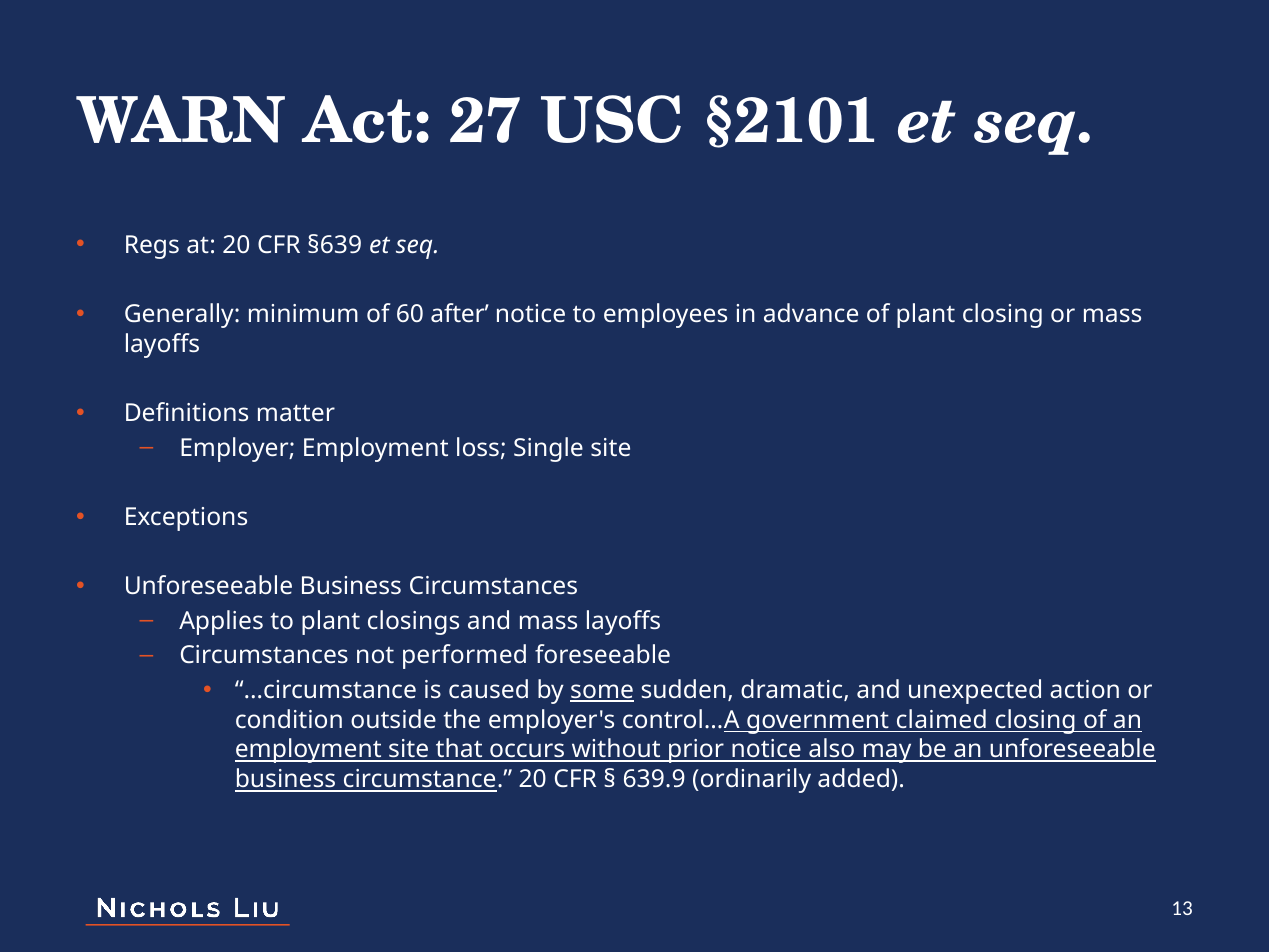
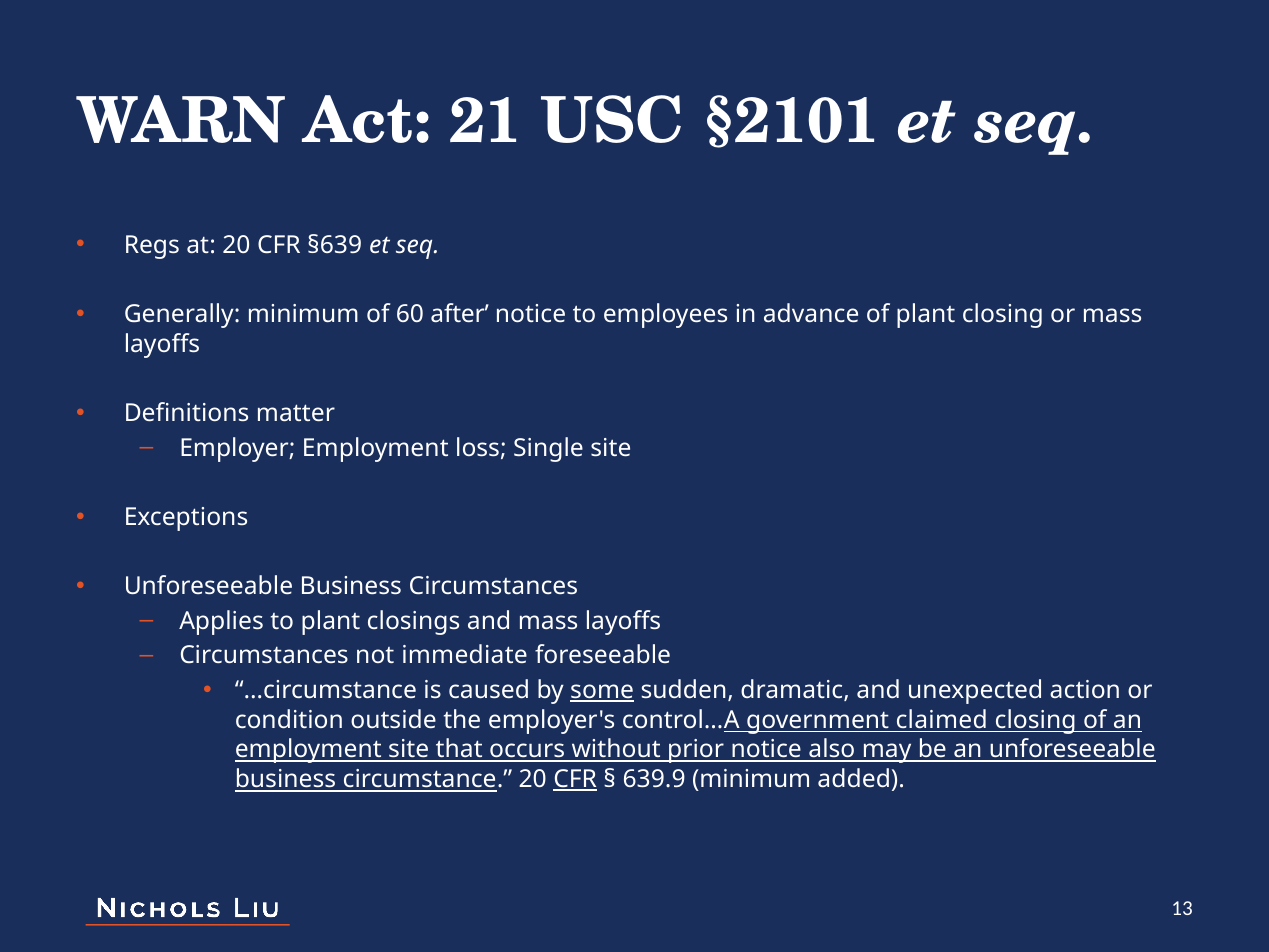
27: 27 -> 21
performed: performed -> immediate
CFR at (575, 779) underline: none -> present
639.9 ordinarily: ordinarily -> minimum
